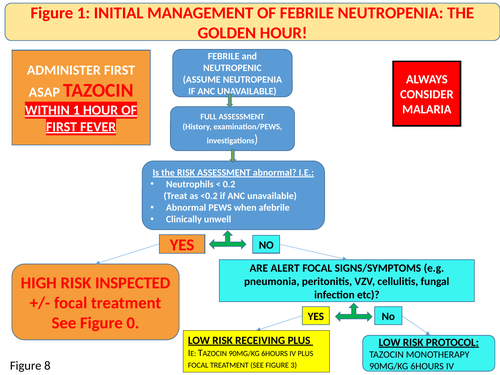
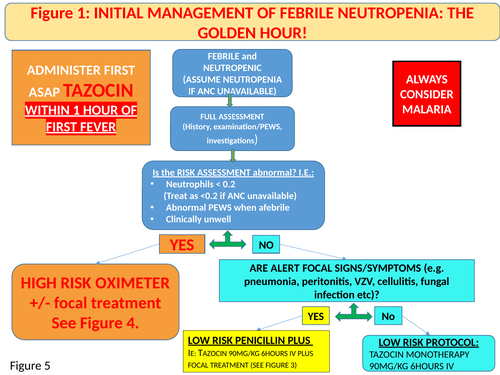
INSPECTED: INSPECTED -> OXIMETER
0: 0 -> 4
RECEIVING: RECEIVING -> PENICILLIN
8: 8 -> 5
